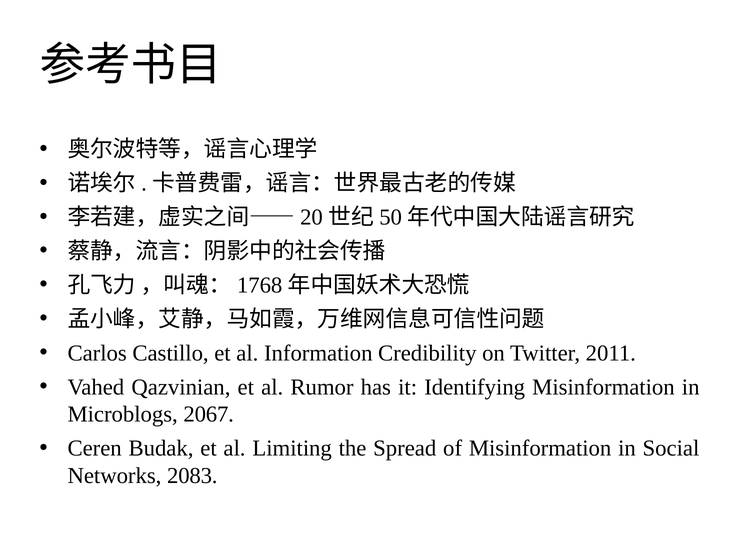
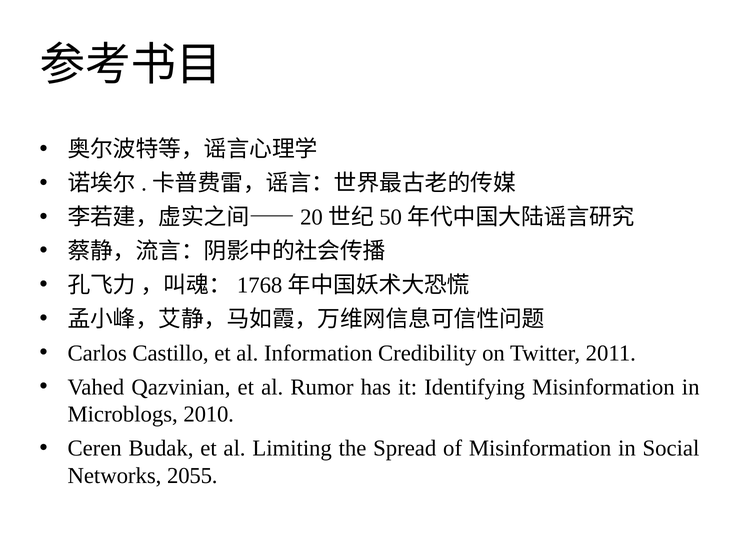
2067: 2067 -> 2010
2083: 2083 -> 2055
